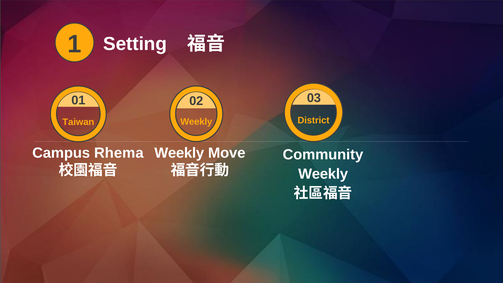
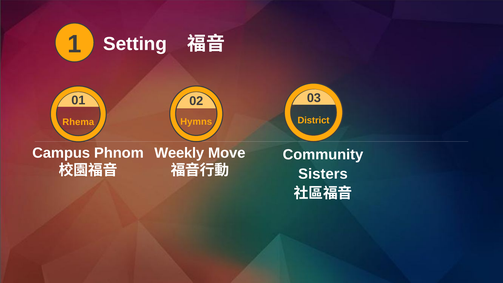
Weekly at (196, 122): Weekly -> Hymns
Taiwan: Taiwan -> Rhema
Rhema: Rhema -> Phnom
Weekly at (323, 174): Weekly -> Sisters
